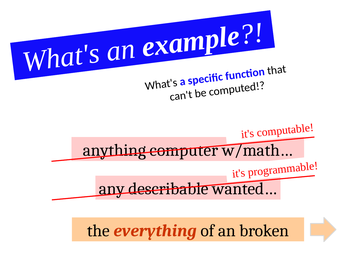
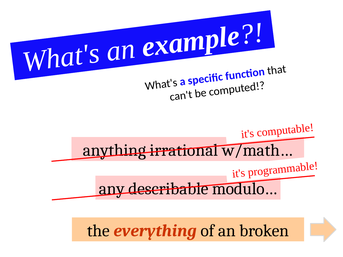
computer: computer -> irrational
wanted…: wanted… -> modulo…
